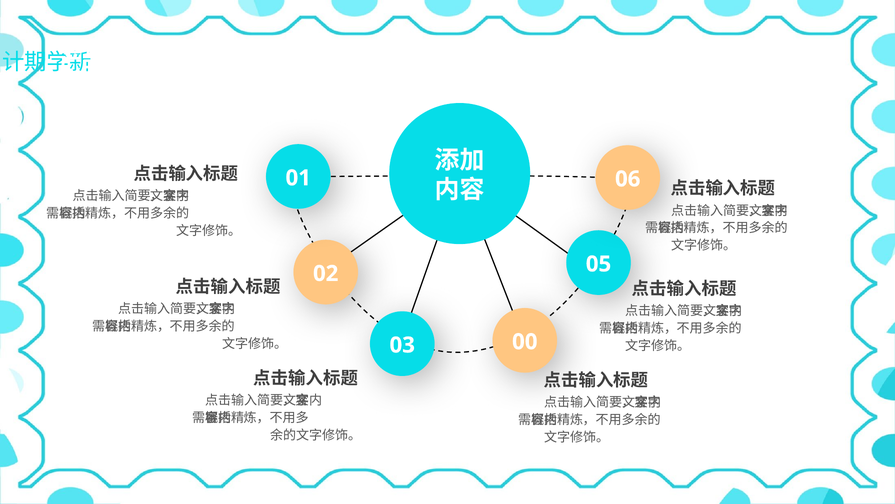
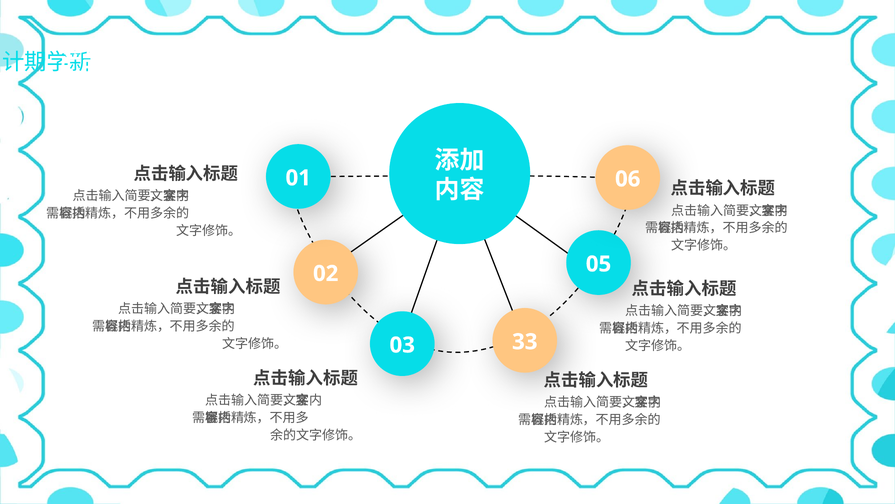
00: 00 -> 33
